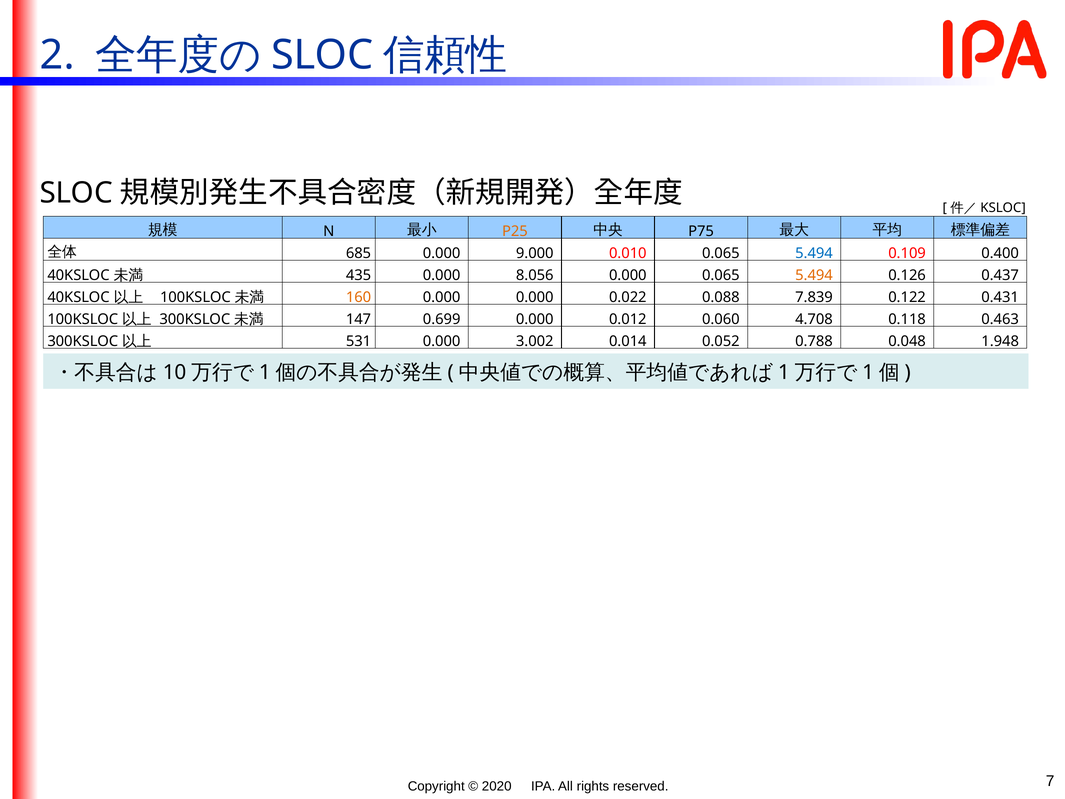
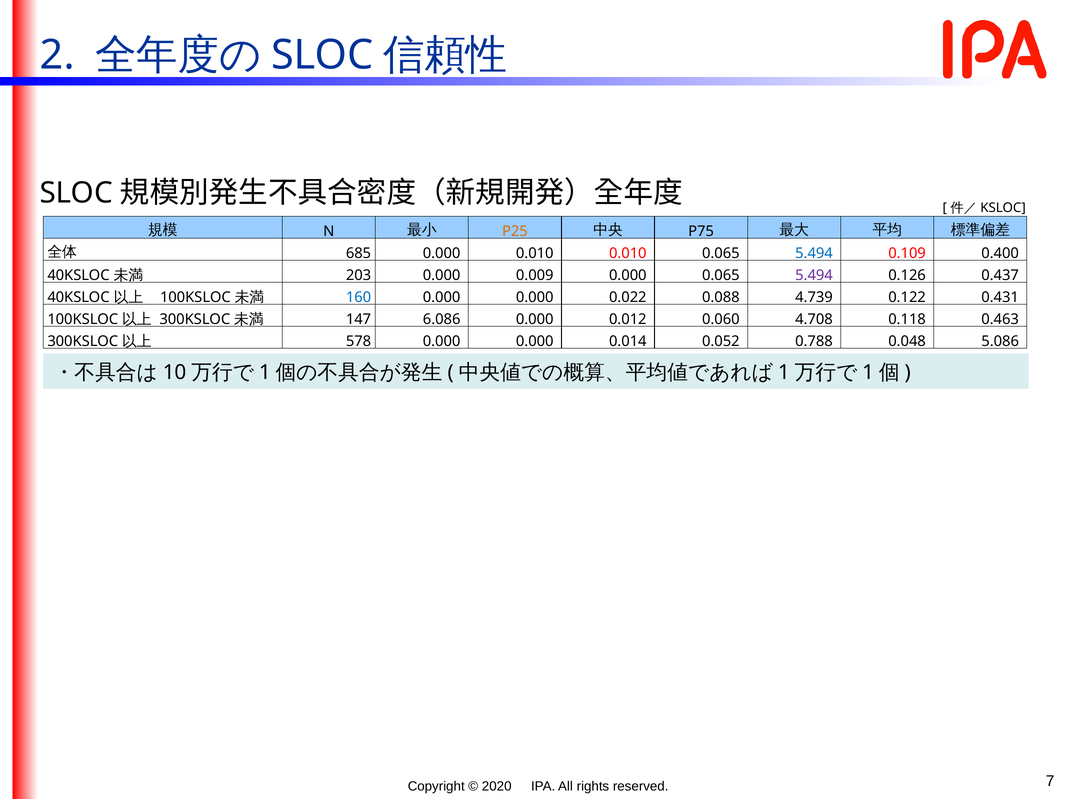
0.000 9.000: 9.000 -> 0.010
435: 435 -> 203
8.056: 8.056 -> 0.009
5.494 at (814, 275) colour: orange -> purple
160 colour: orange -> blue
7.839: 7.839 -> 4.739
0.699: 0.699 -> 6.086
531: 531 -> 578
3.002 at (535, 341): 3.002 -> 0.000
1.948: 1.948 -> 5.086
